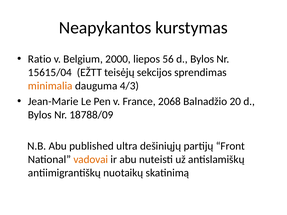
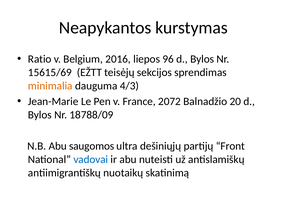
2000: 2000 -> 2016
56: 56 -> 96
15615/04: 15615/04 -> 15615/69
2068: 2068 -> 2072
published: published -> saugomos
vadovai colour: orange -> blue
